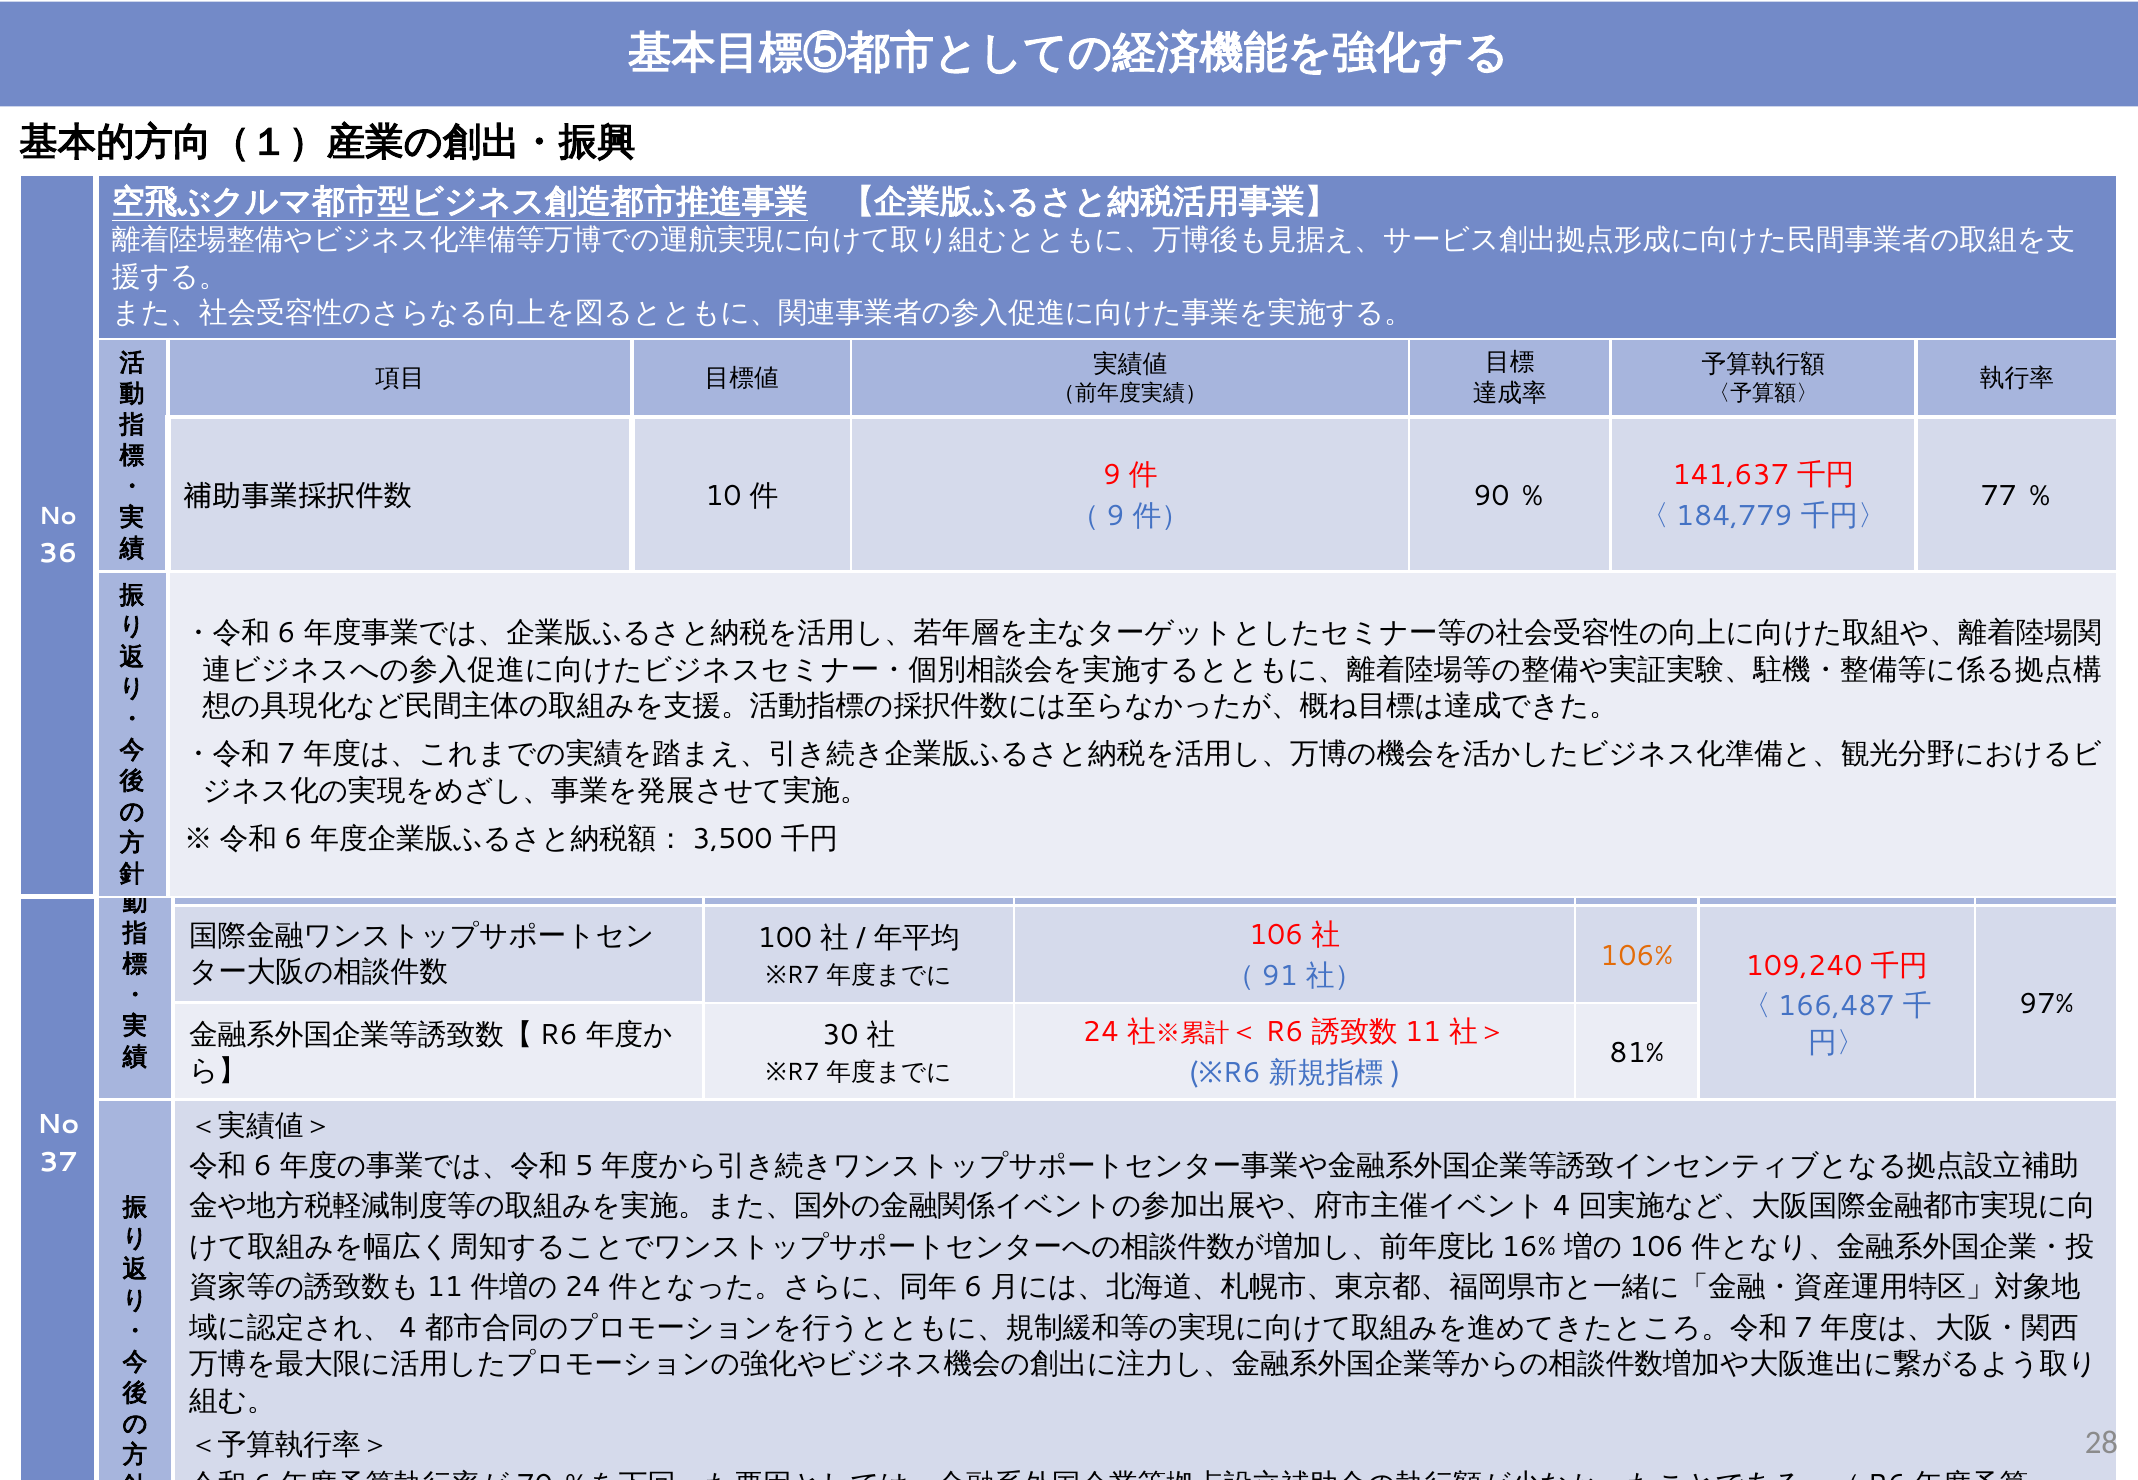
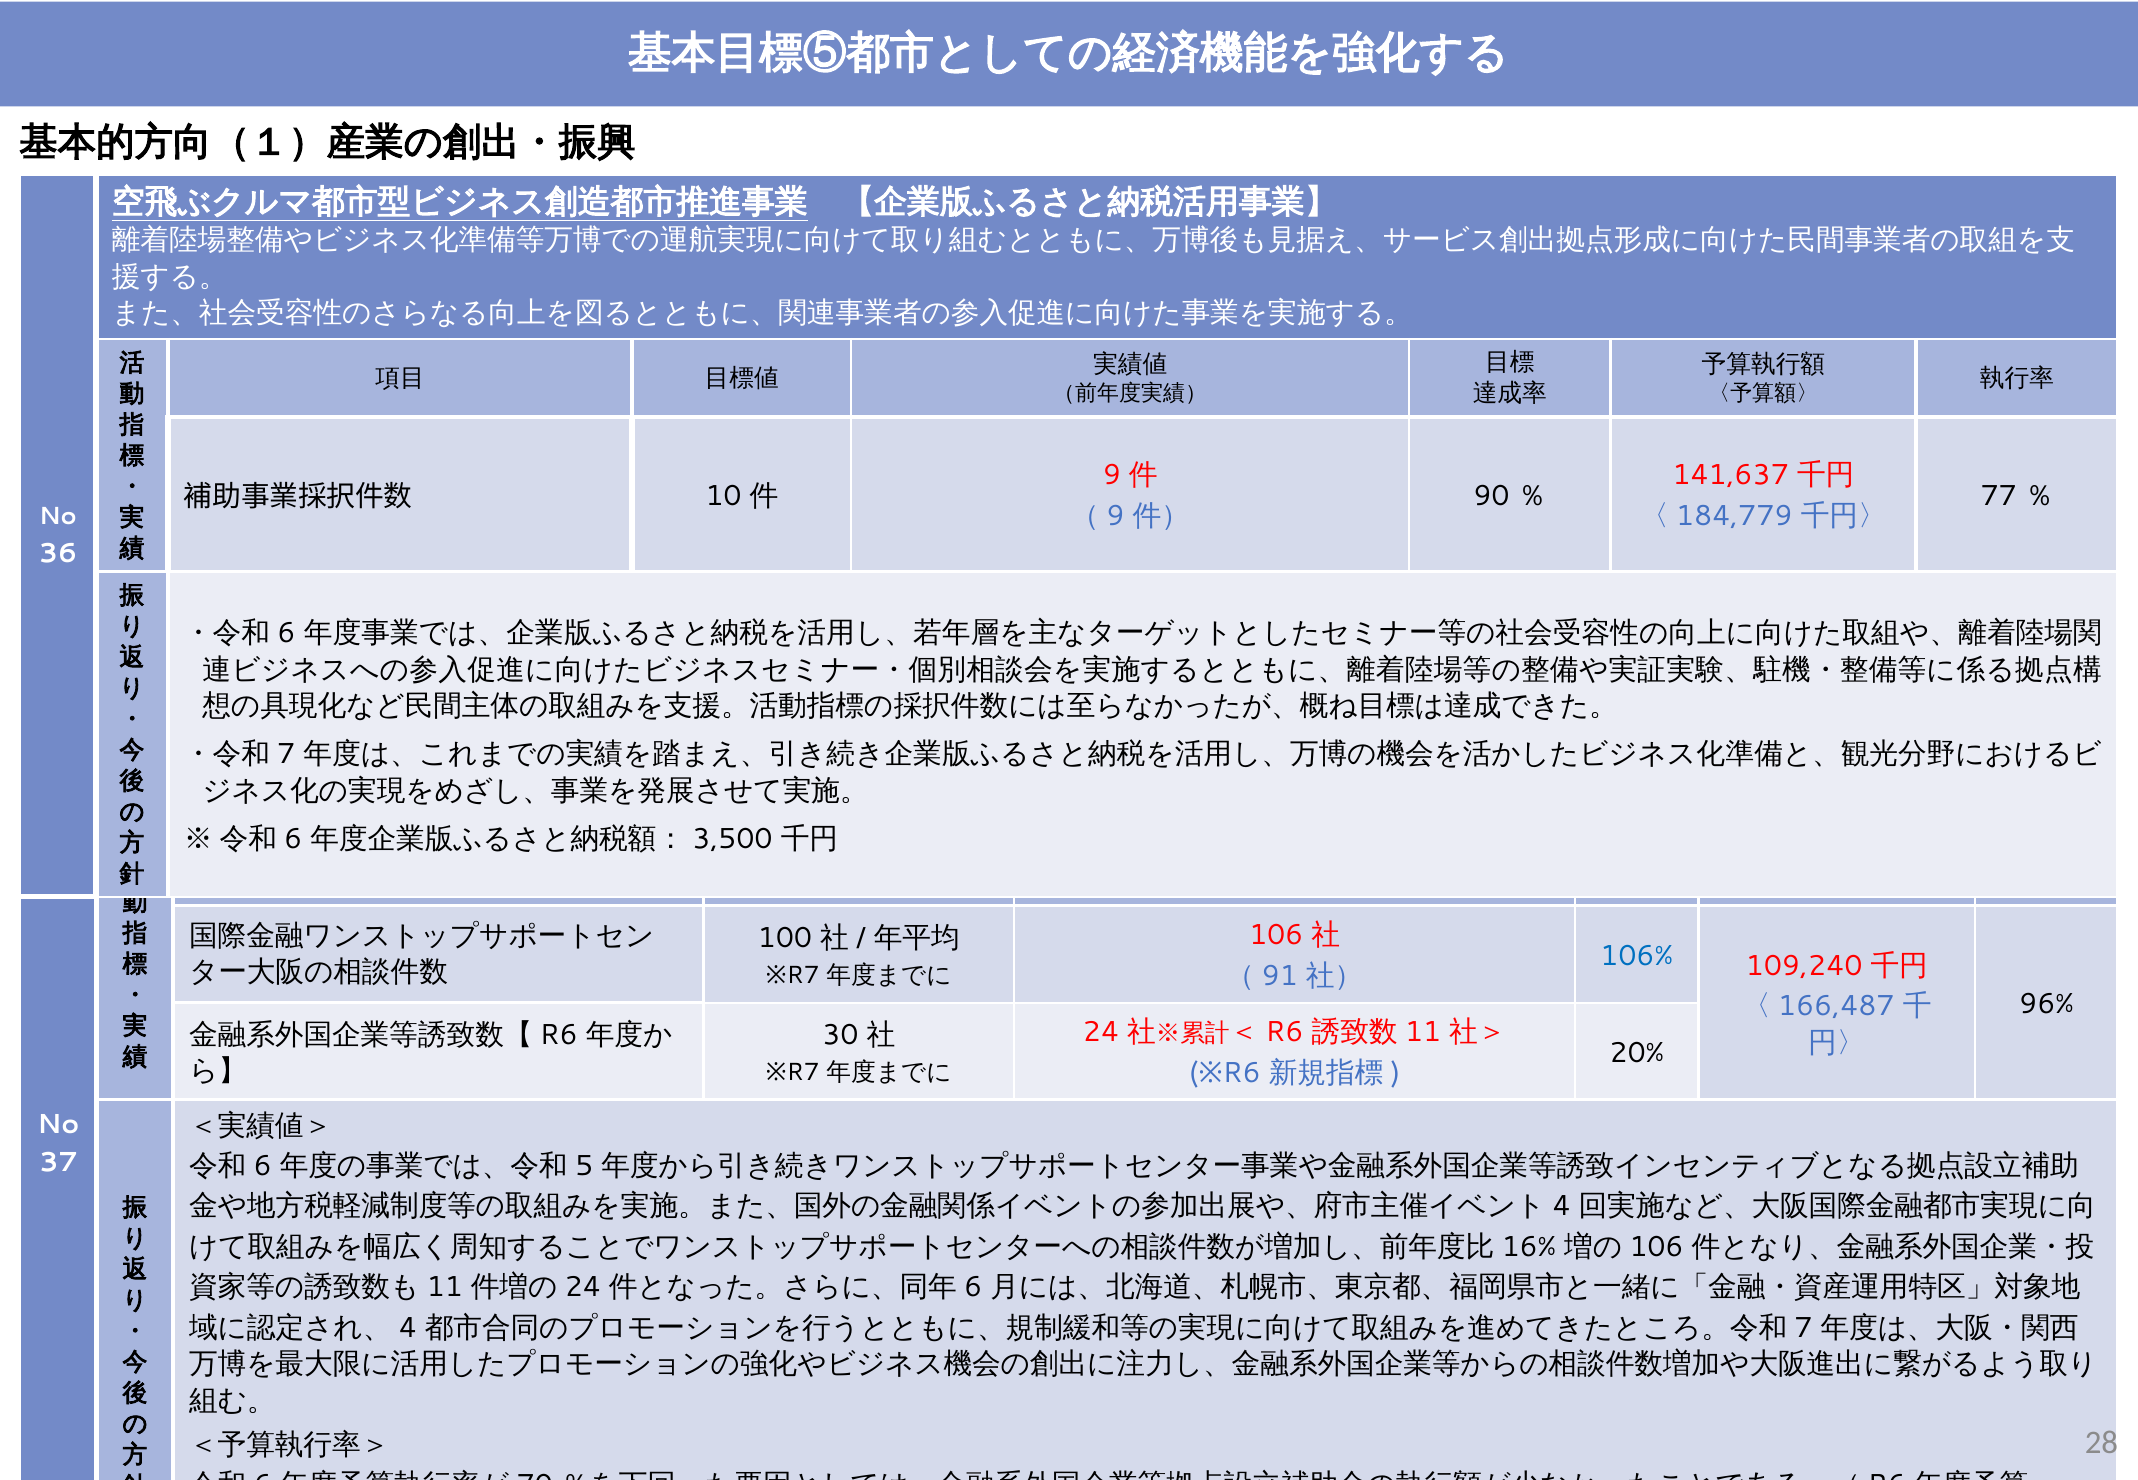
106% colour: orange -> blue
97%: 97% -> 96%
81%: 81% -> 20%
